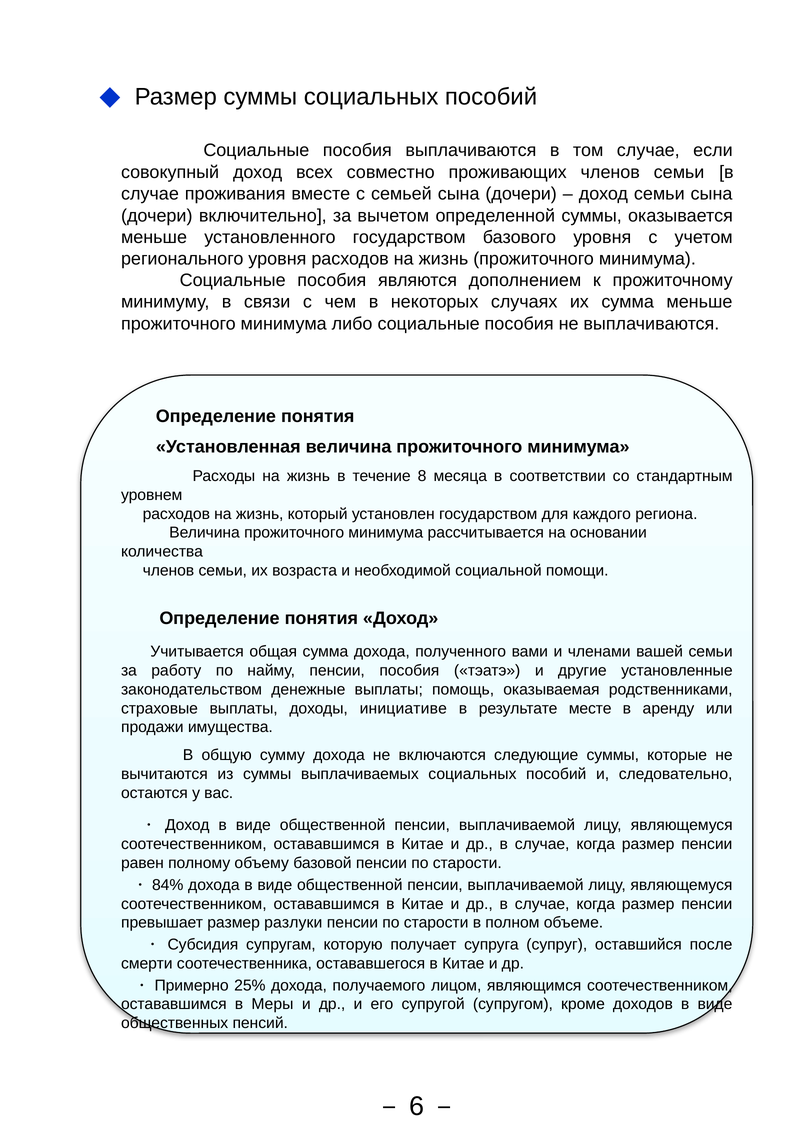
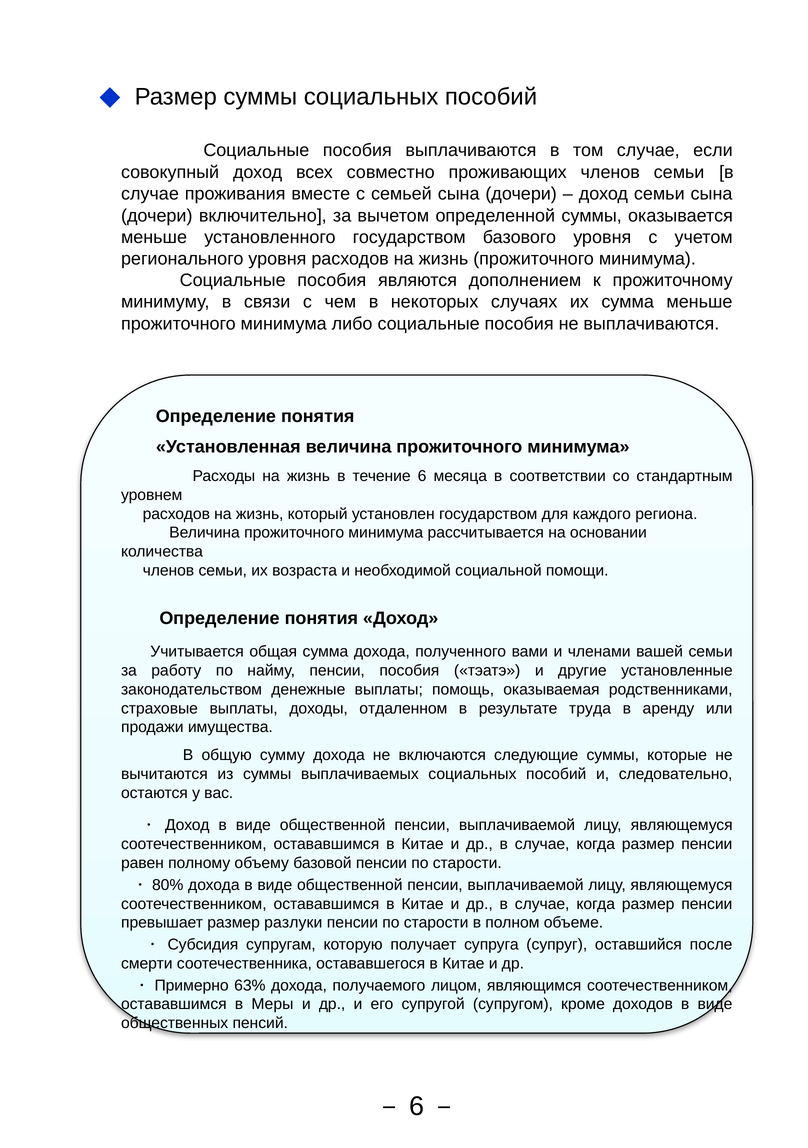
8: 8 -> 6
инициативе: инициативе -> отдаленном
месте: месте -> труда
84%: 84% -> 80%
25%: 25% -> 63%
